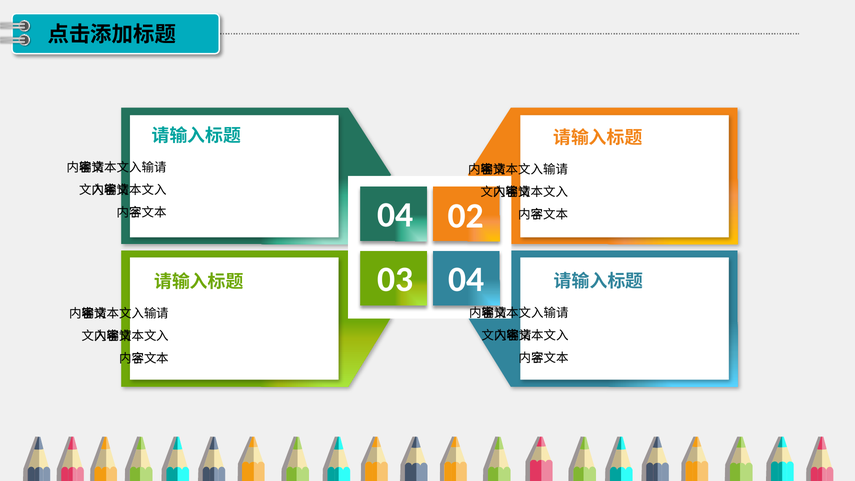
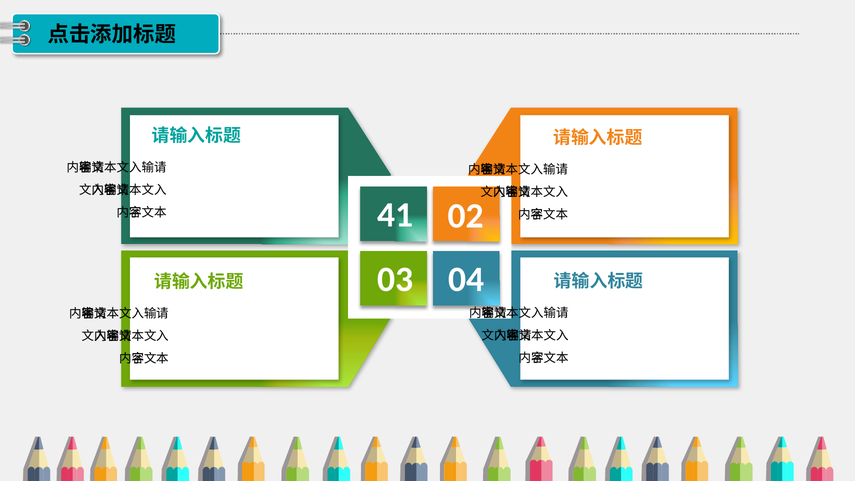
04 at (395, 215): 04 -> 41
